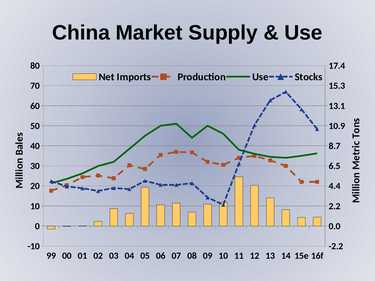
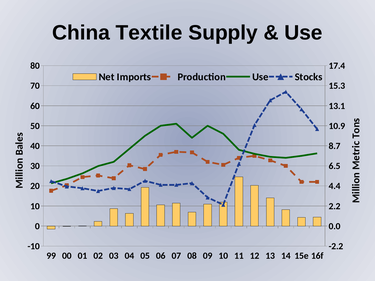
Market: Market -> Textile
